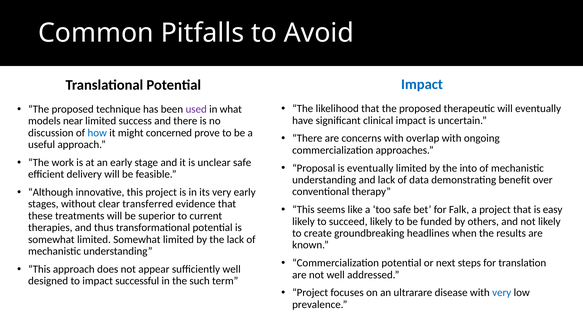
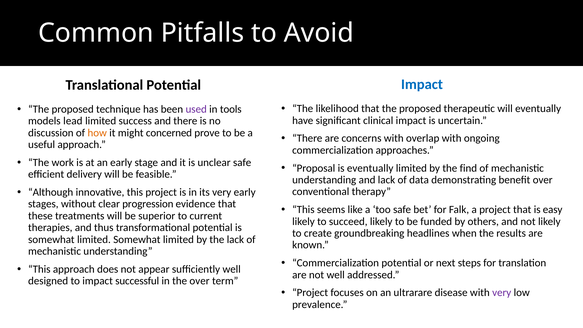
what: what -> tools
near: near -> lead
how colour: blue -> orange
into: into -> find
transferred: transferred -> progression
the such: such -> over
very at (502, 293) colour: blue -> purple
